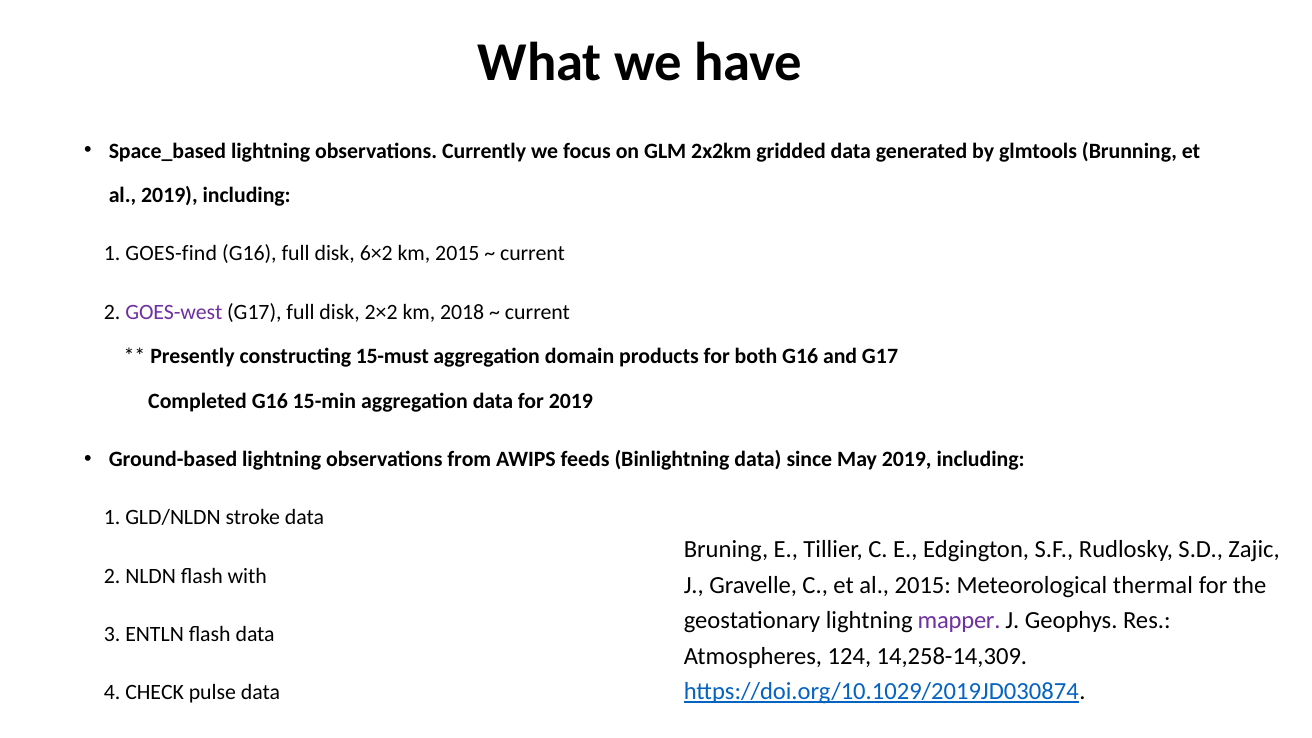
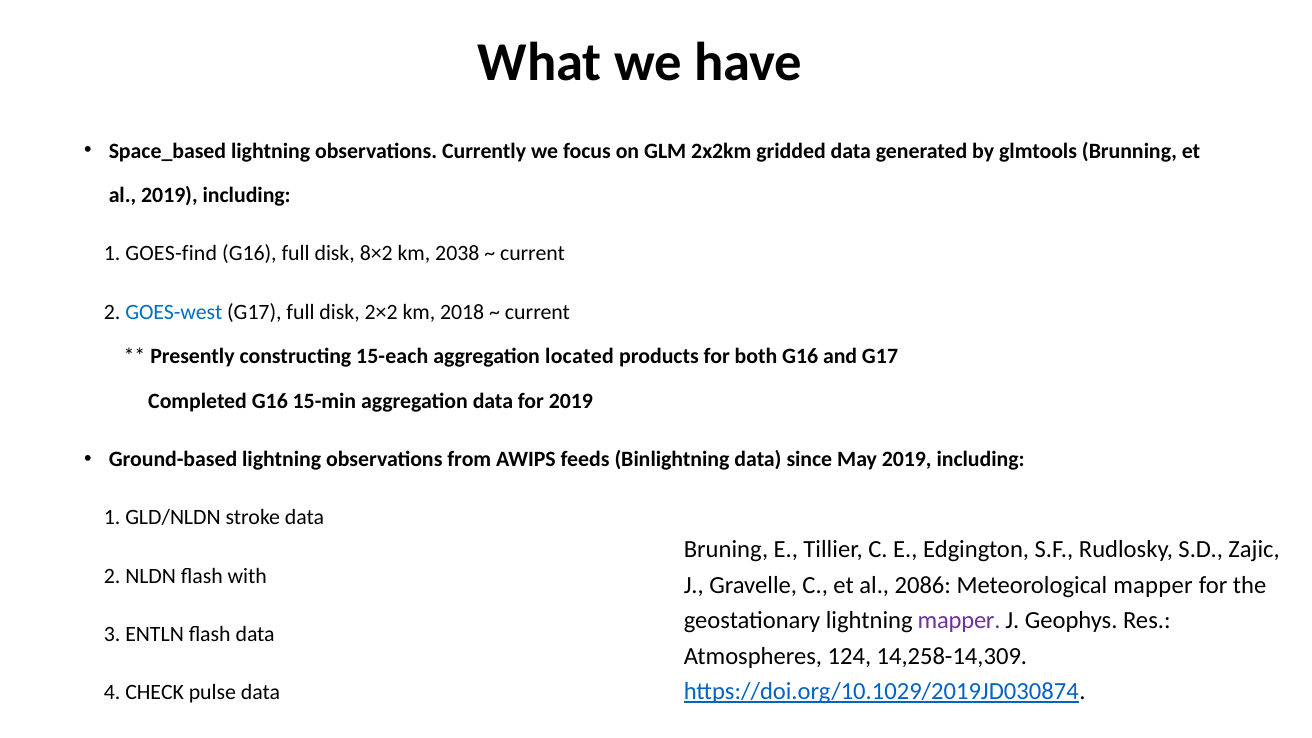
6×2: 6×2 -> 8×2
km 2015: 2015 -> 2038
GOES-west colour: purple -> blue
15-must: 15-must -> 15-each
domain: domain -> located
al 2015: 2015 -> 2086
Meteorological thermal: thermal -> mapper
